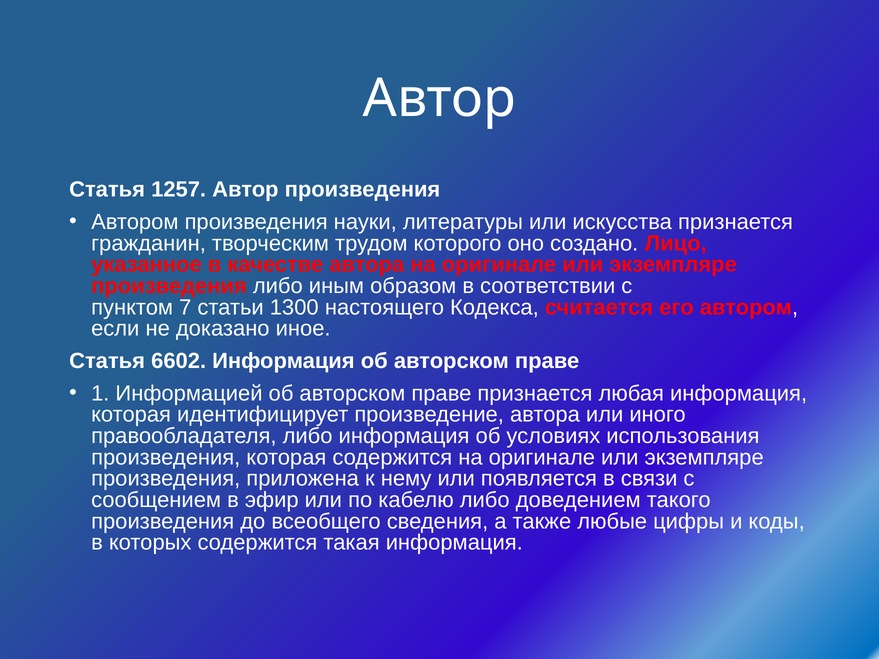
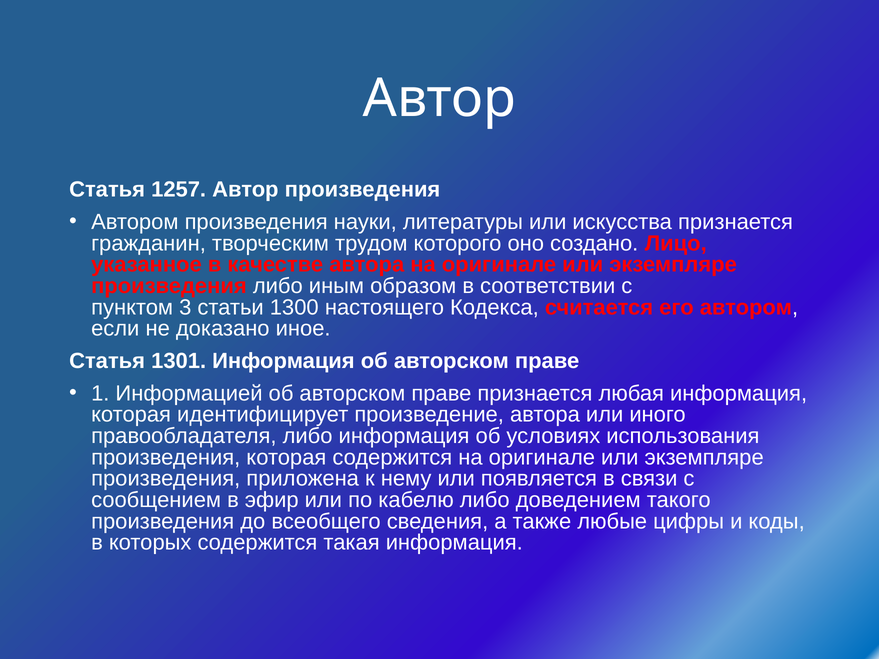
7: 7 -> 3
6602: 6602 -> 1301
